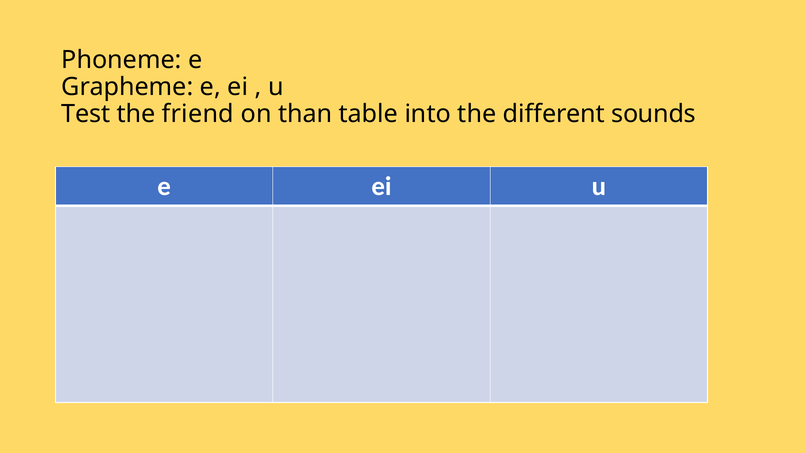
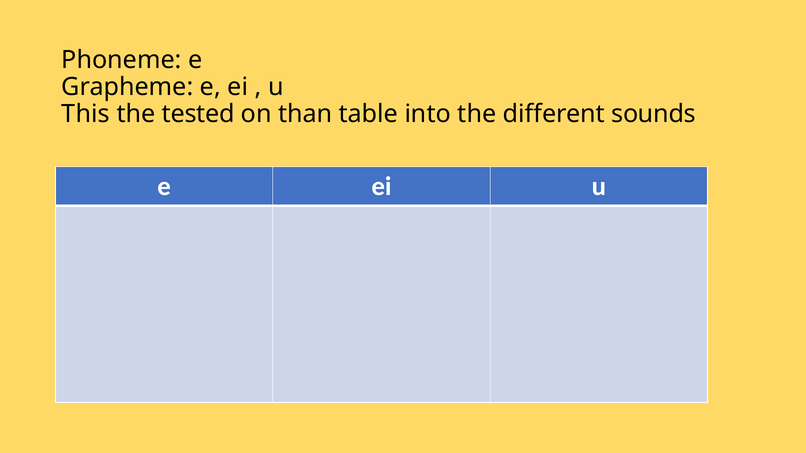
Test: Test -> This
friend: friend -> tested
